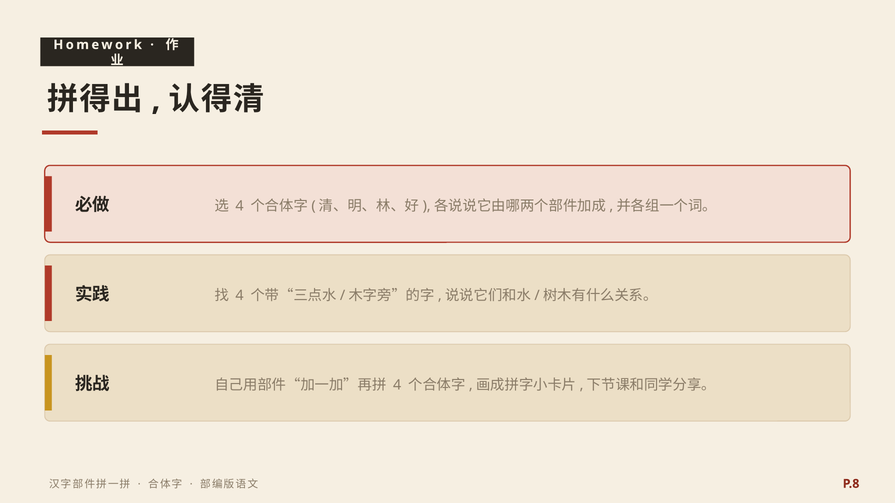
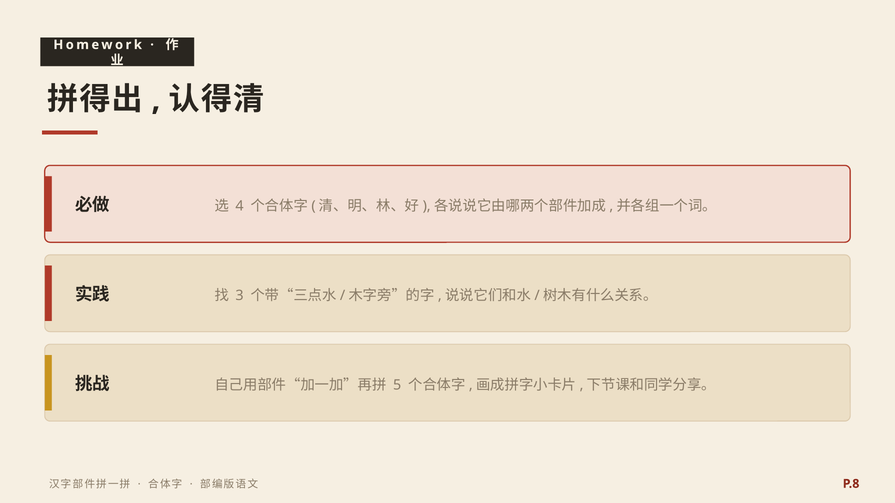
4 at (240, 296): 4 -> 3
4 at (397, 385): 4 -> 5
